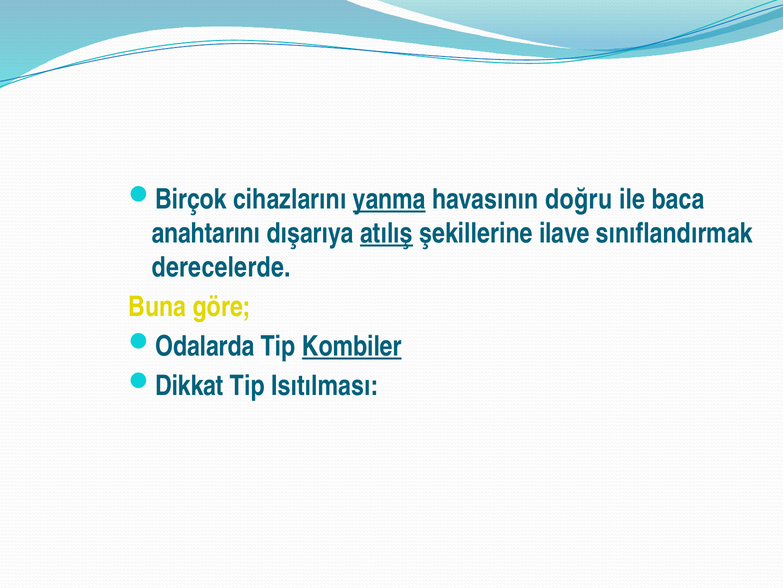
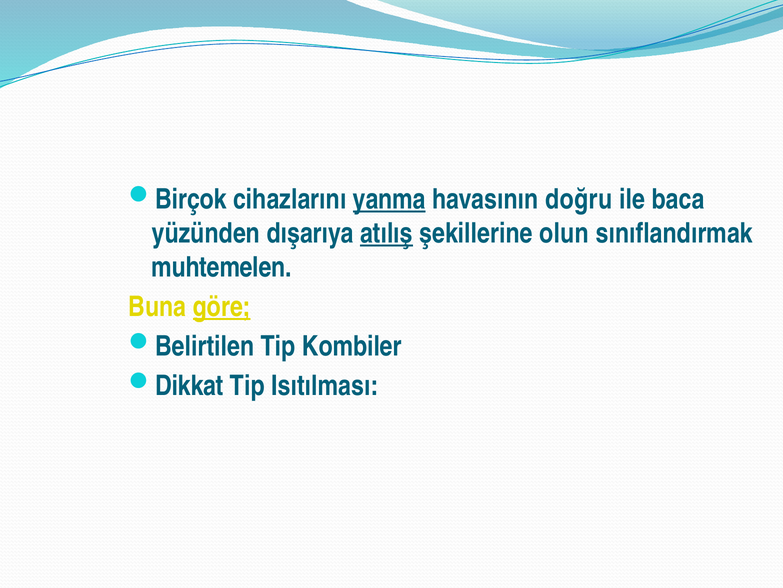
anahtarını: anahtarını -> yüzünden
ilave: ilave -> olun
derecelerde: derecelerde -> muhtemelen
göre underline: none -> present
Odalarda: Odalarda -> Belirtilen
Kombiler underline: present -> none
